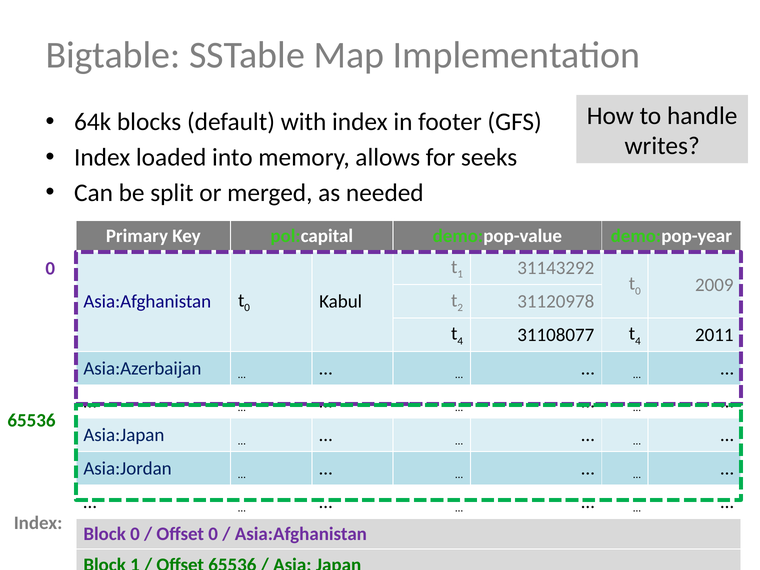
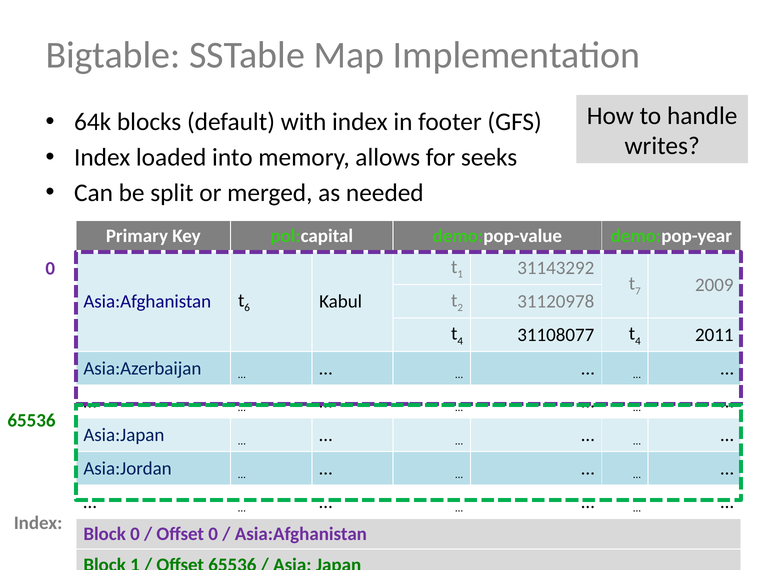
0 at (638, 291): 0 -> 7
0 at (247, 308): 0 -> 6
